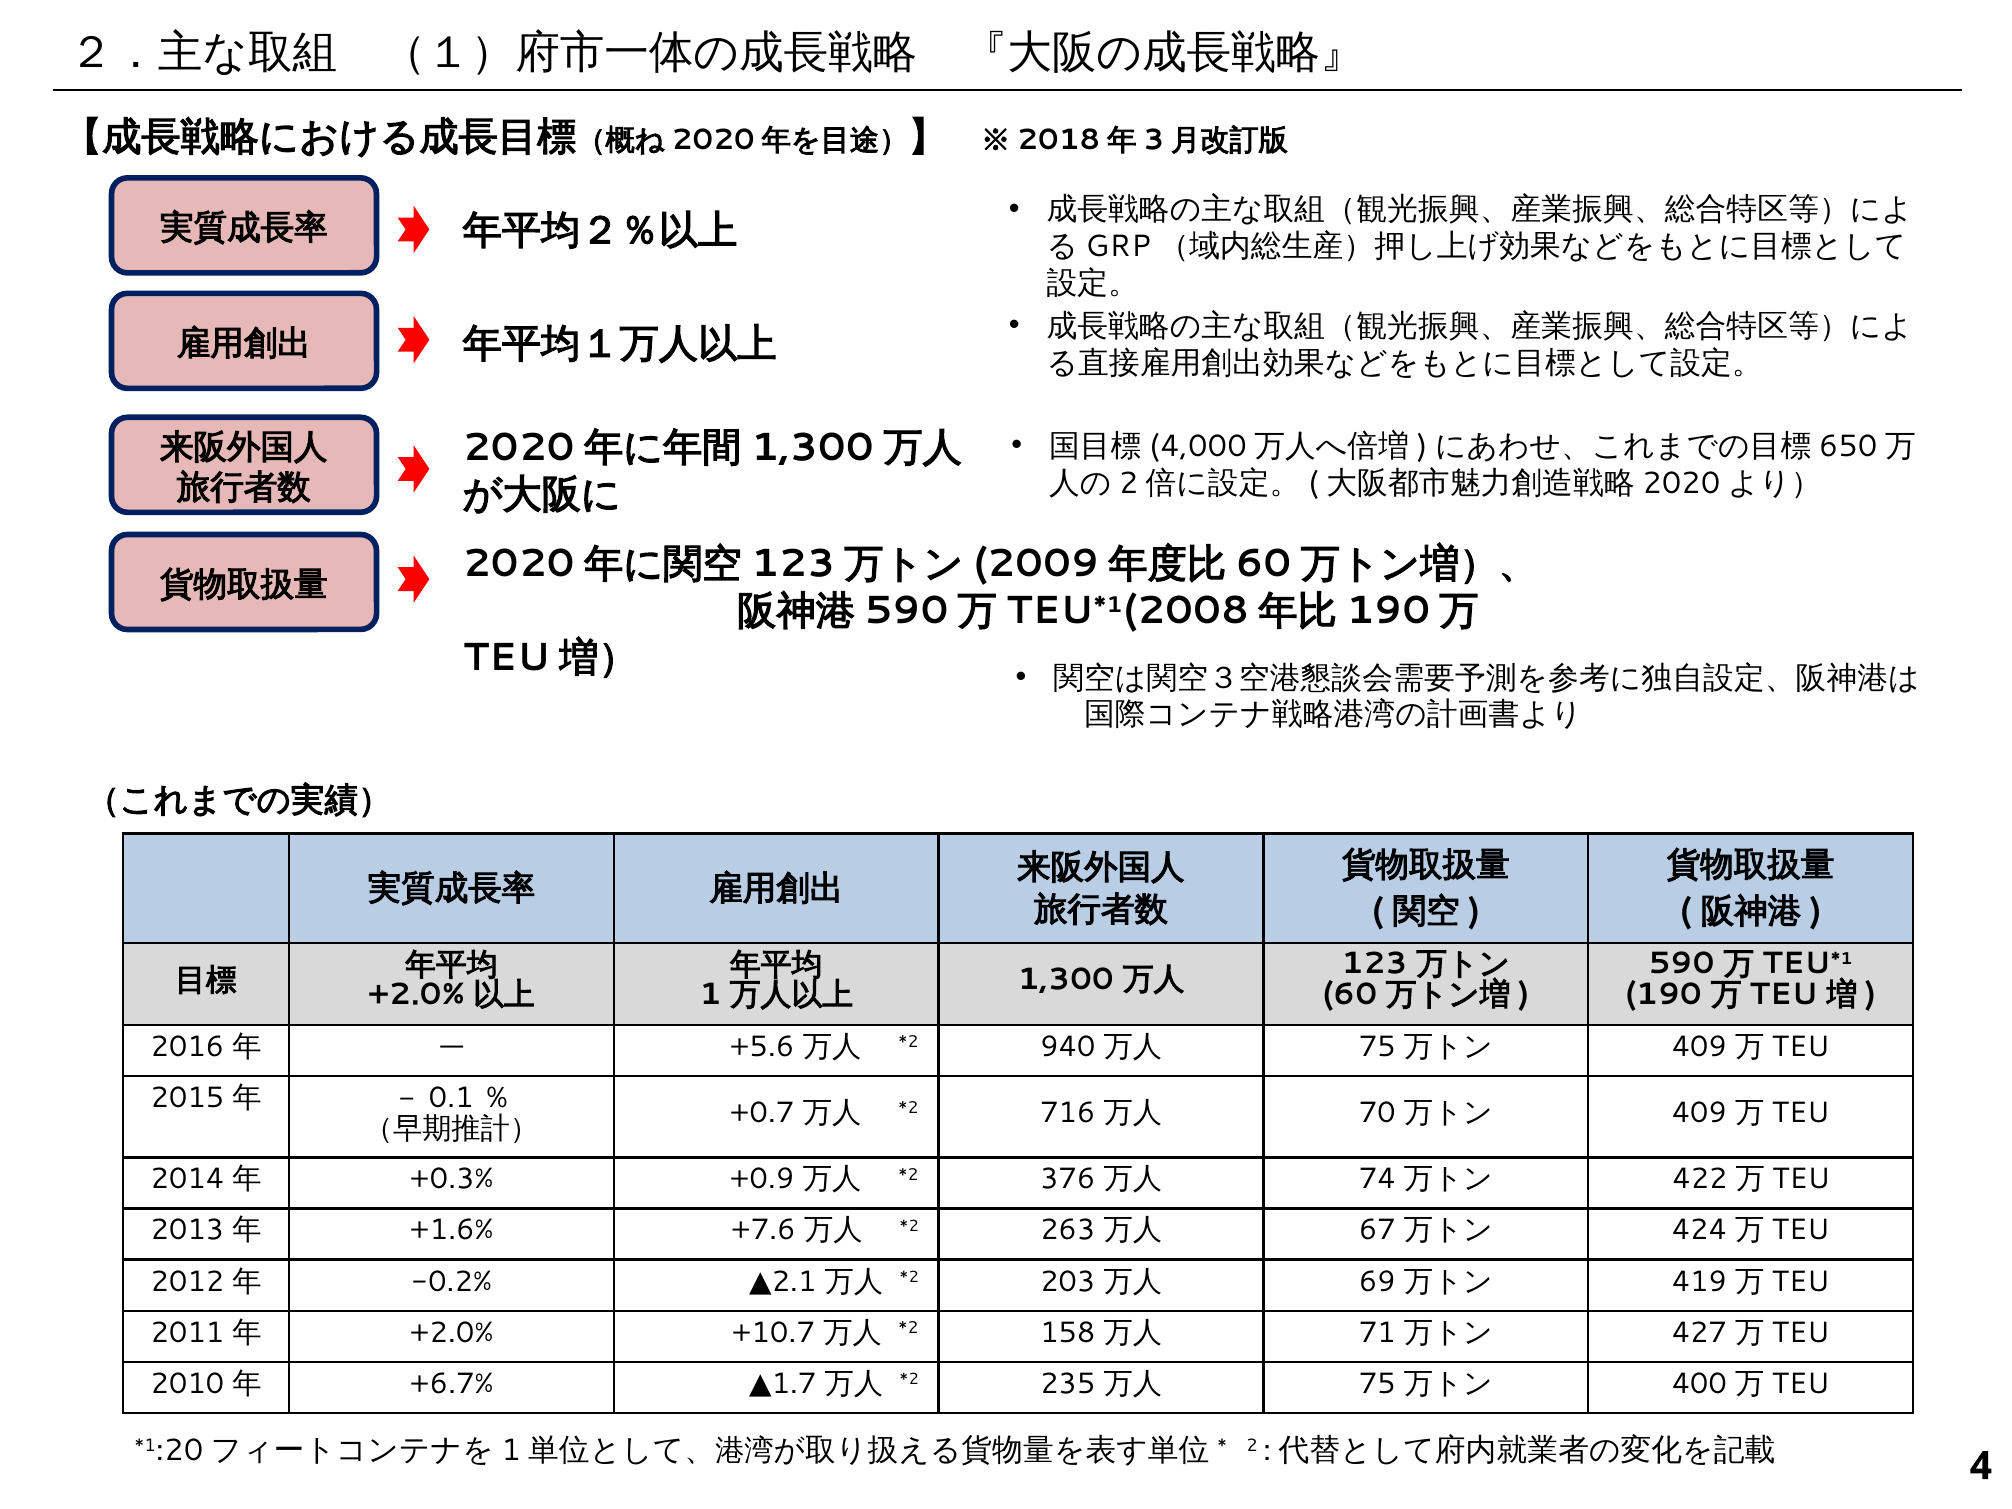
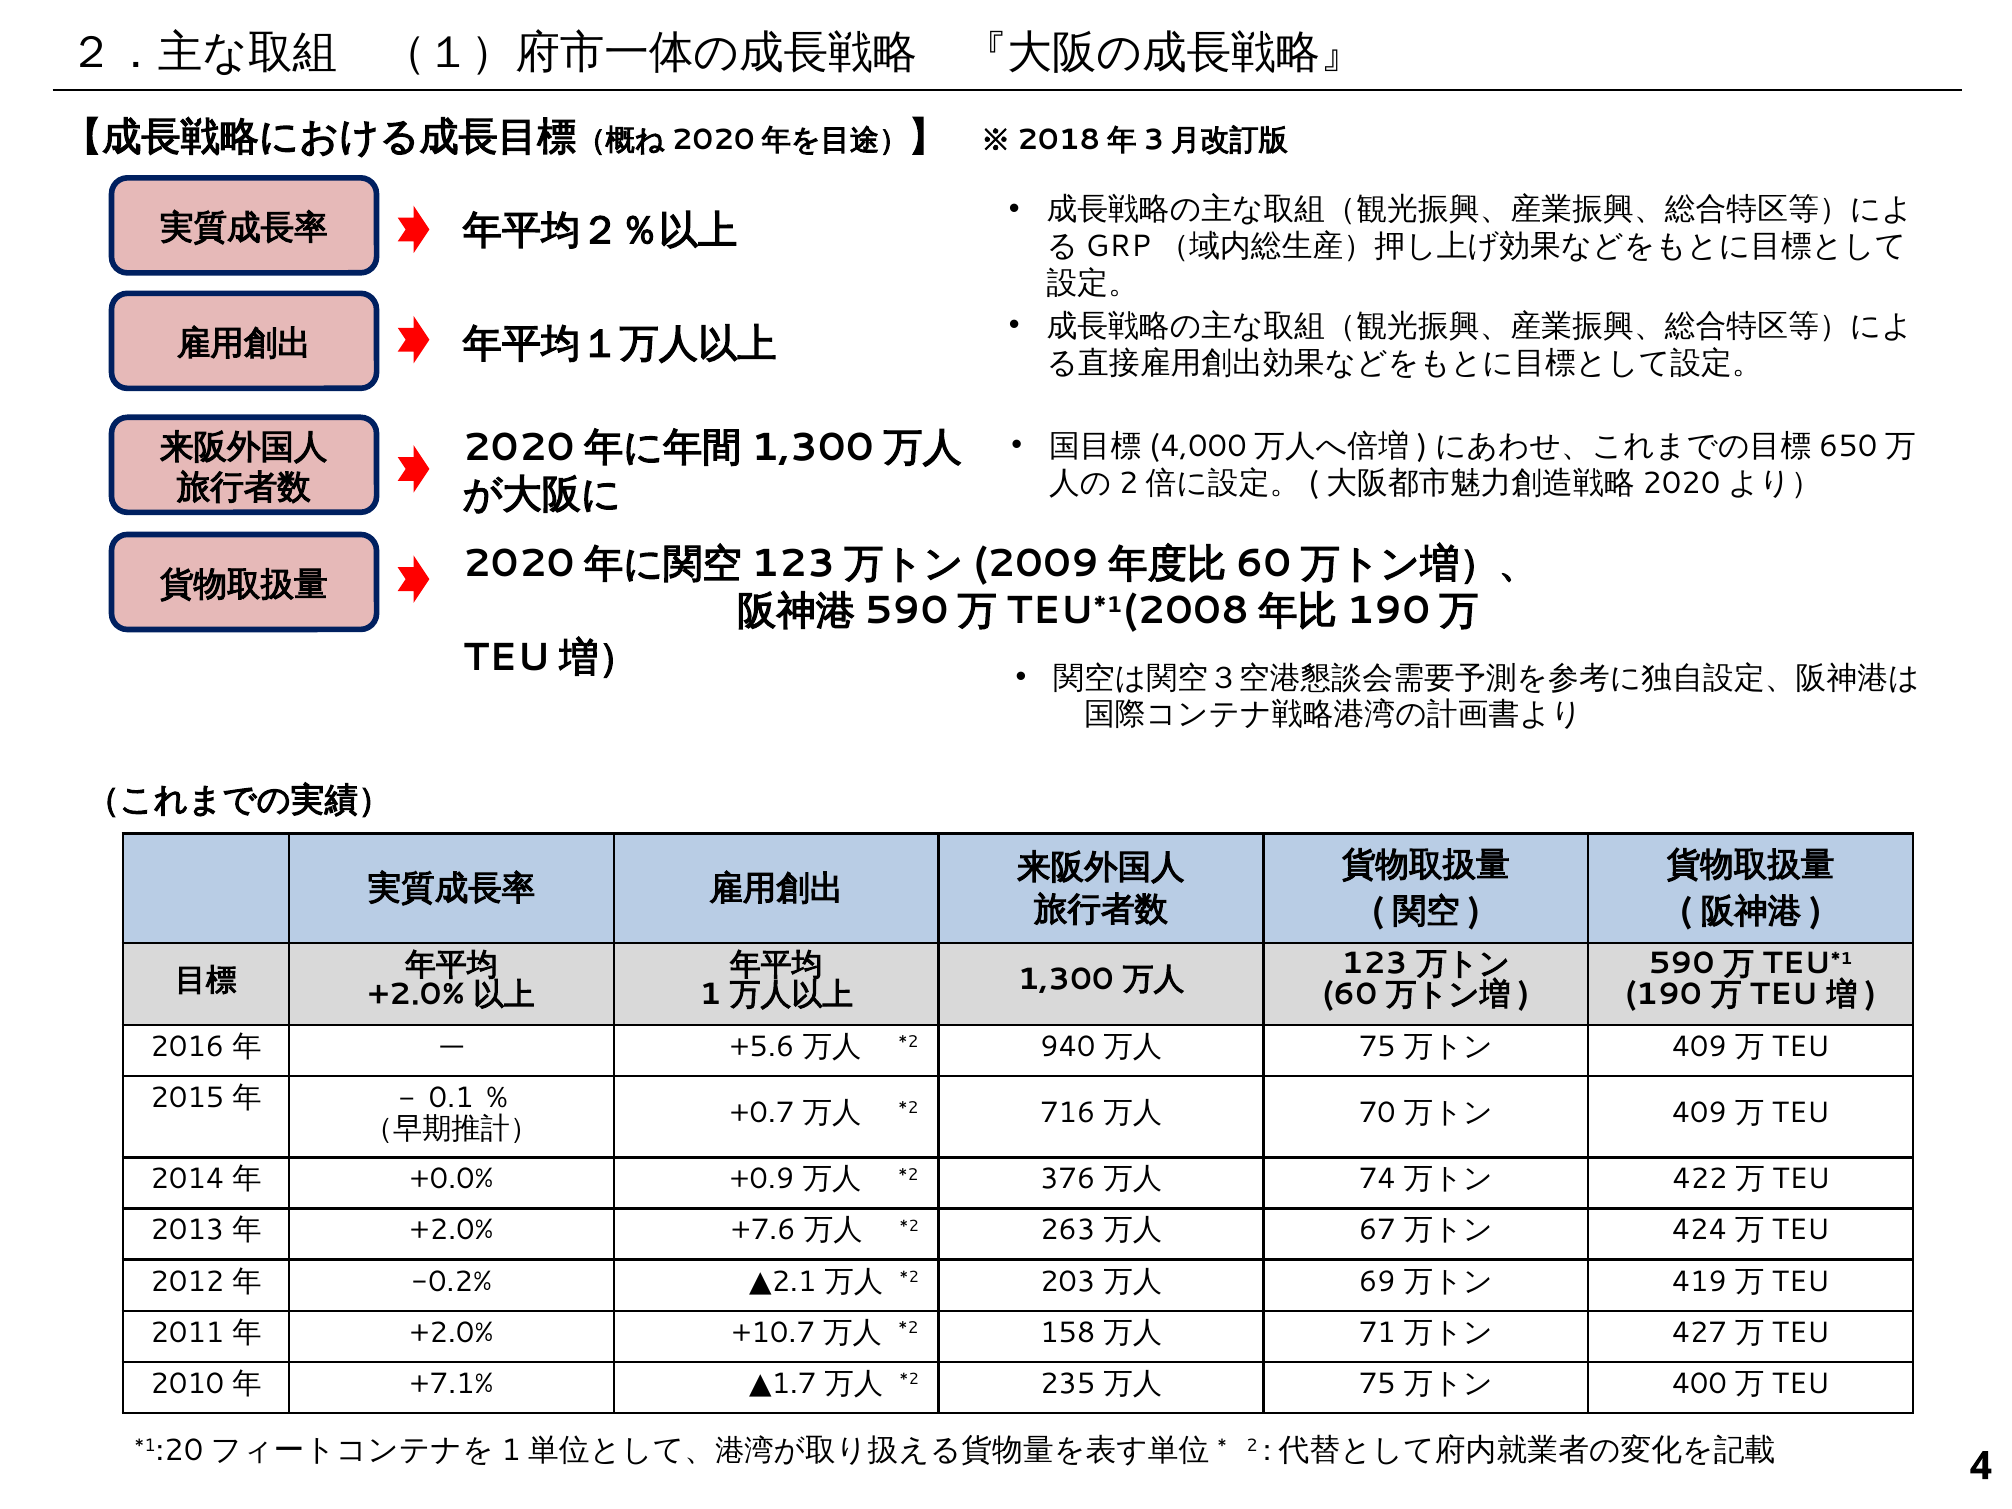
+0.3%: +0.3% -> +0.0%
+1.6% at (452, 1230): +1.6% -> +2.0%
+6.7%: +6.7% -> +7.1%
